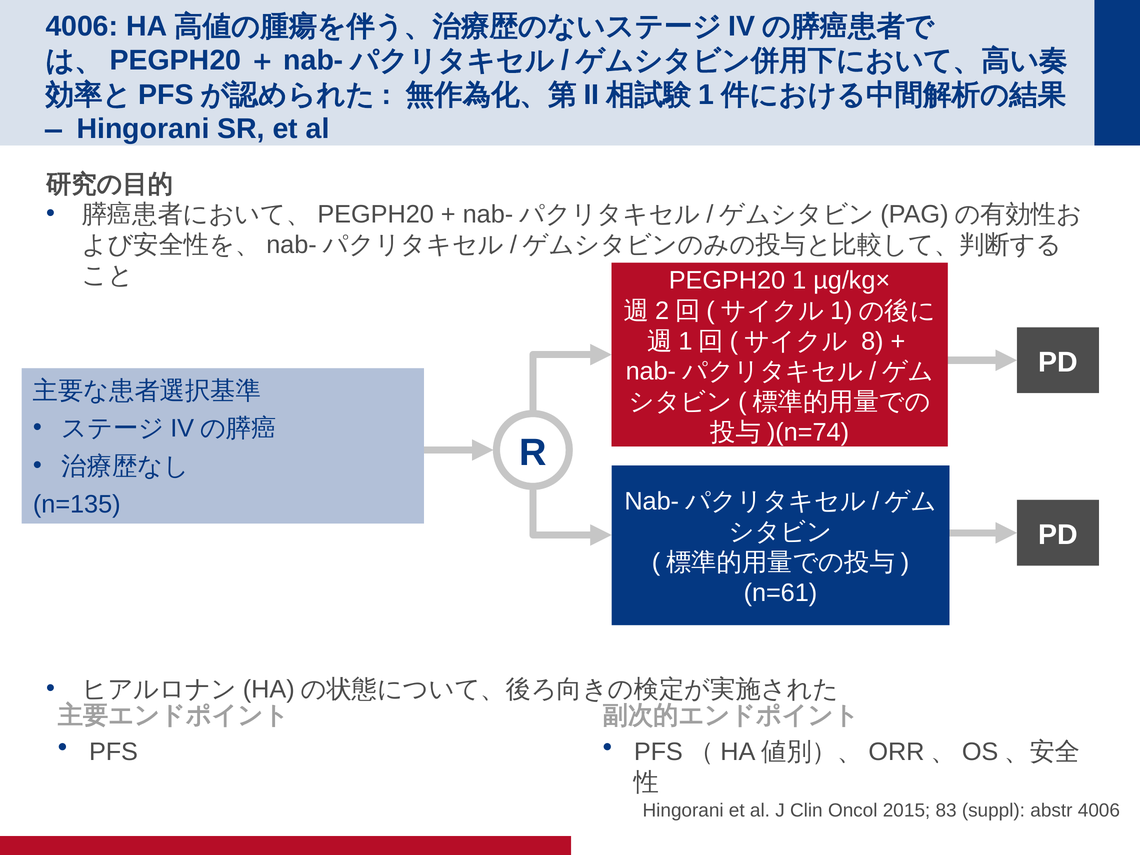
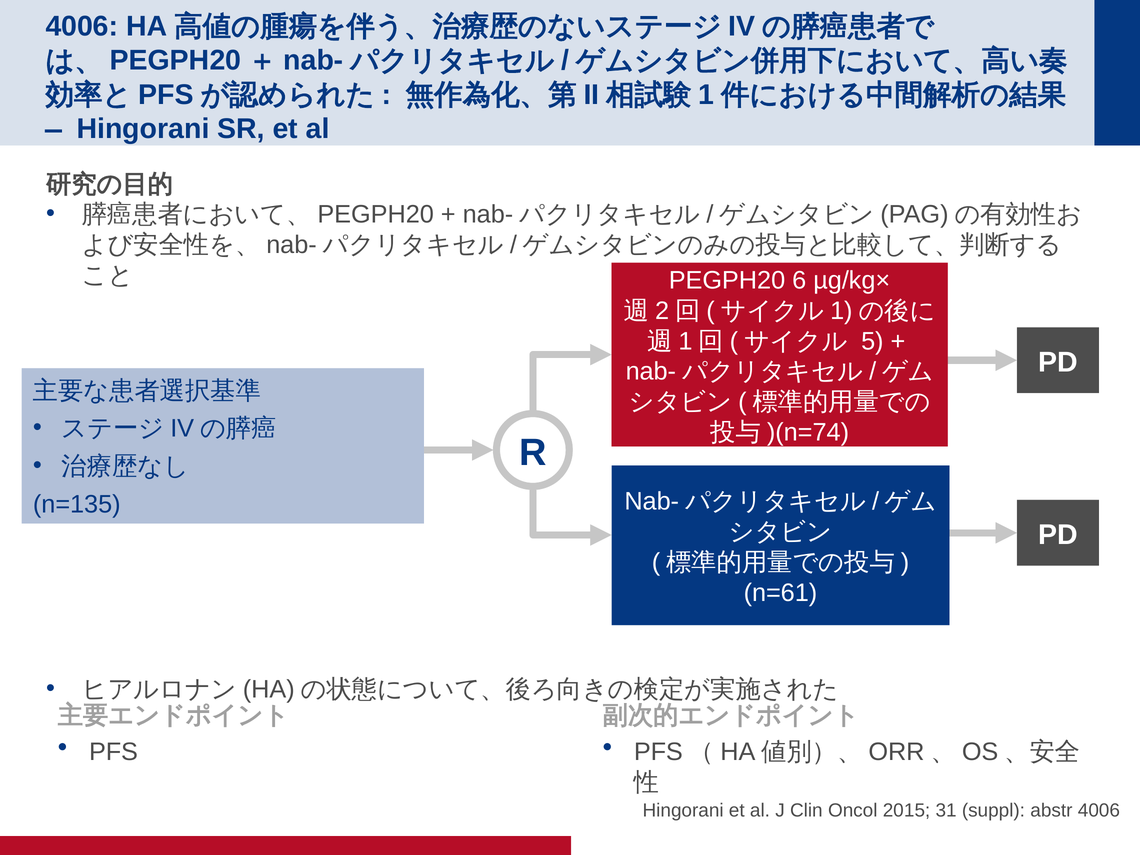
1: 1 -> 6
8: 8 -> 5
83: 83 -> 31
